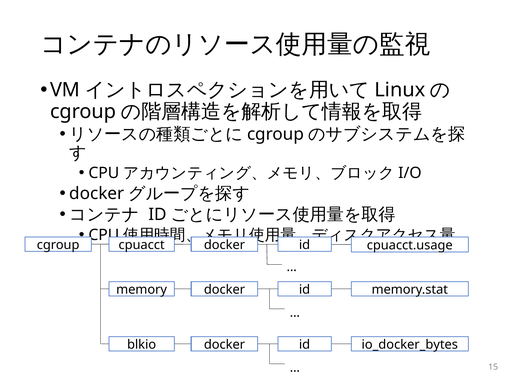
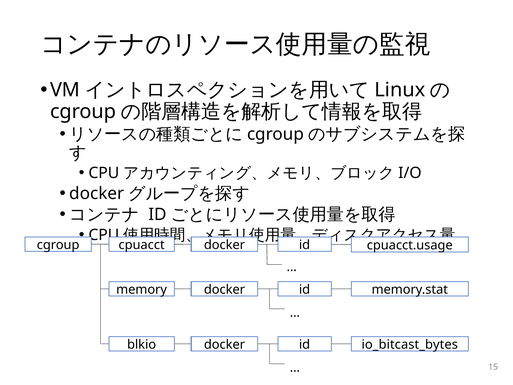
io_docker_bytes: io_docker_bytes -> io_bitcast_bytes
